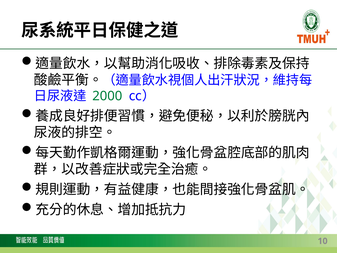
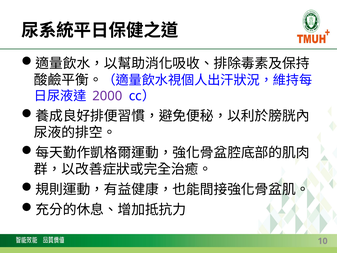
2000 colour: green -> purple
